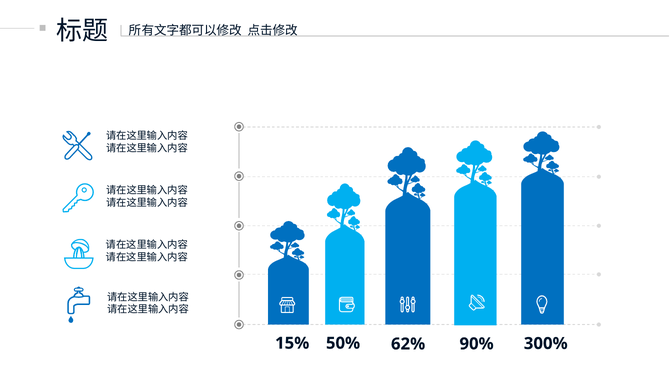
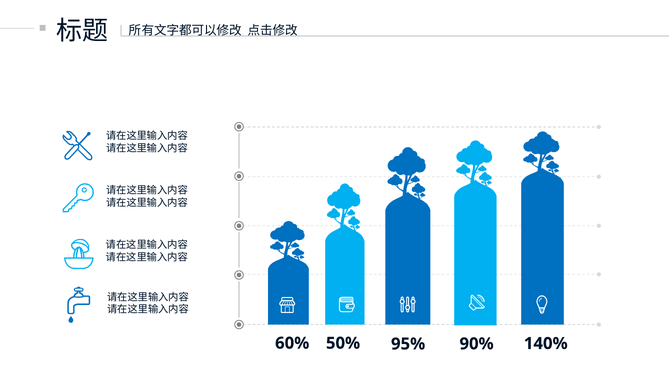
15%: 15% -> 60%
62%: 62% -> 95%
300%: 300% -> 140%
